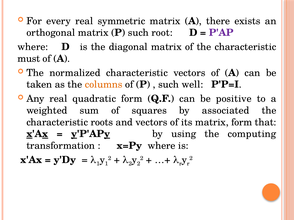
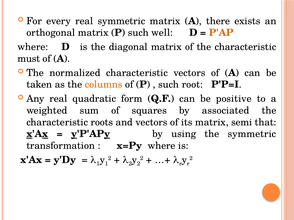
root: root -> well
P'AP colour: purple -> orange
well: well -> root
matrix form: form -> semi
the computing: computing -> symmetric
